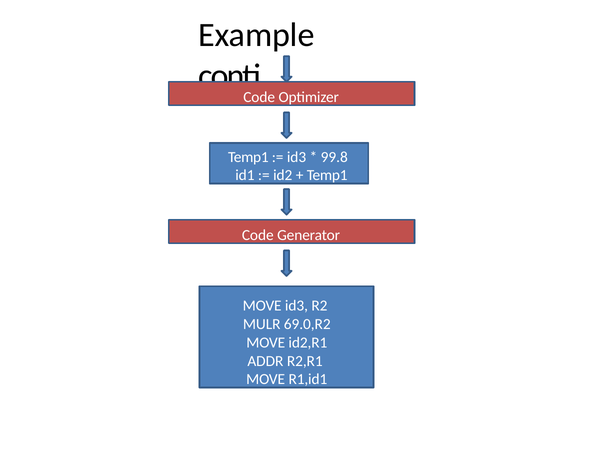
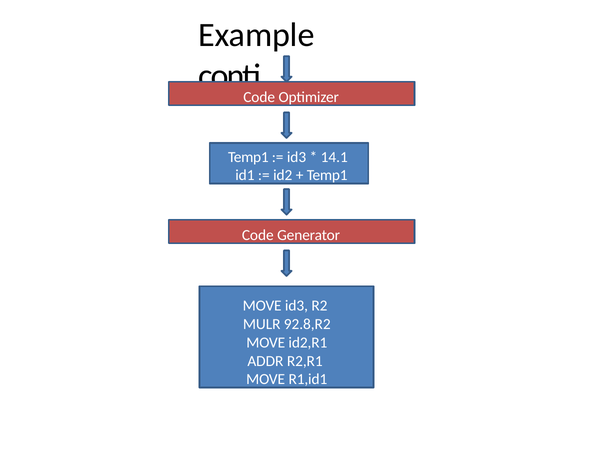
99.8: 99.8 -> 14.1
69.0,R2: 69.0,R2 -> 92.8,R2
